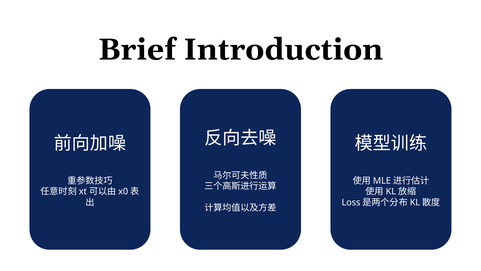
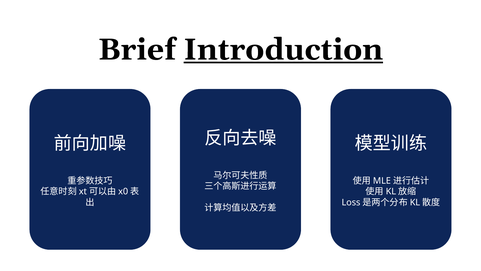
Introduction underline: none -> present
